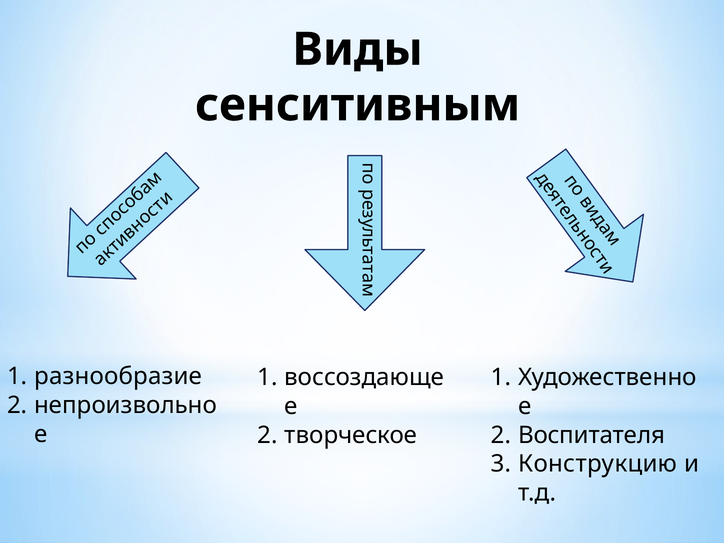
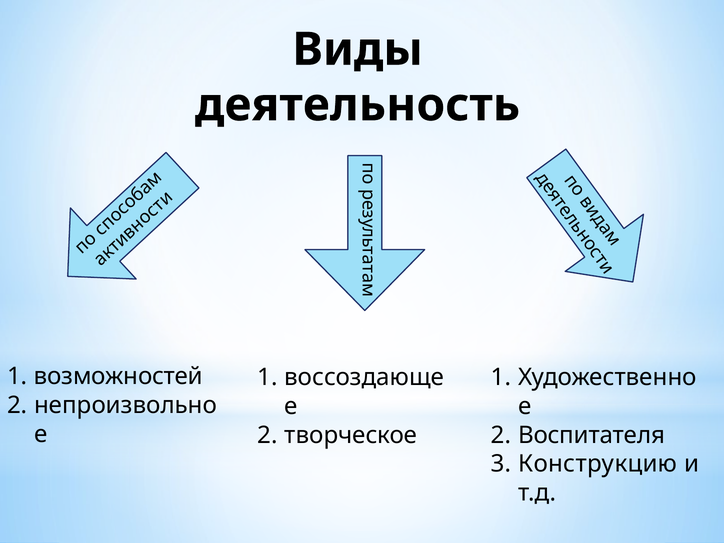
сенситивным: сенситивным -> деятельность
разнообразие: разнообразие -> возможностей
